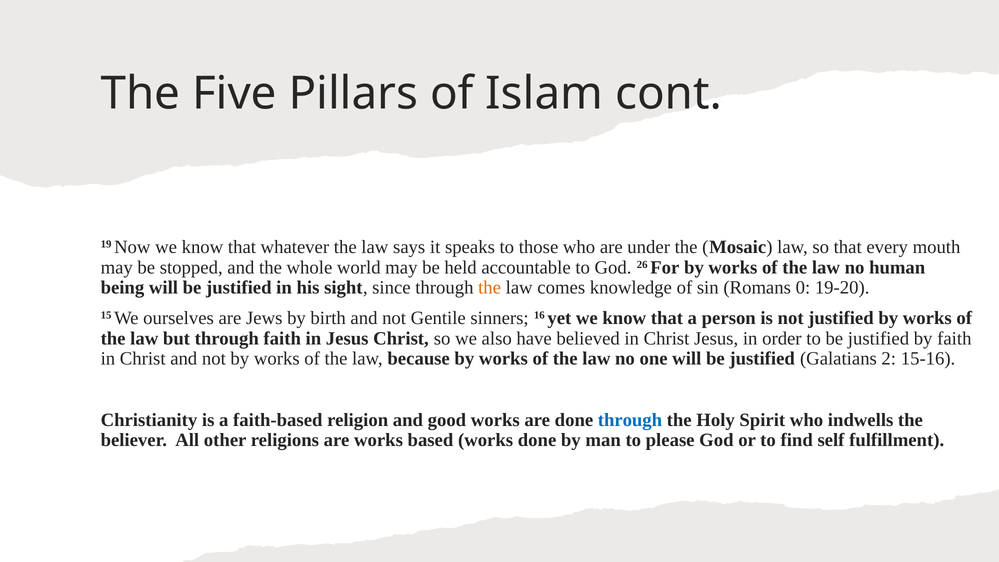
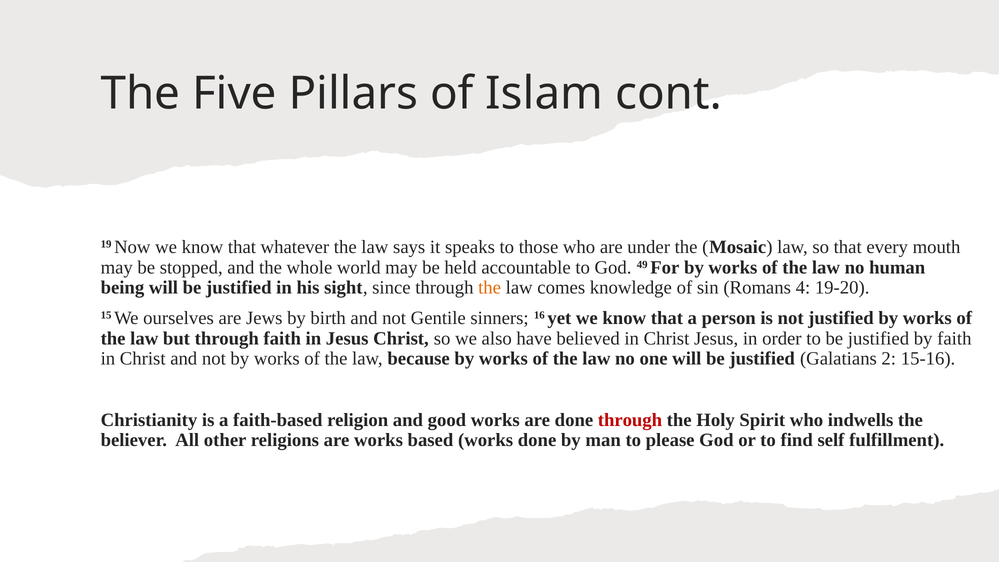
26: 26 -> 49
0: 0 -> 4
through at (630, 420) colour: blue -> red
